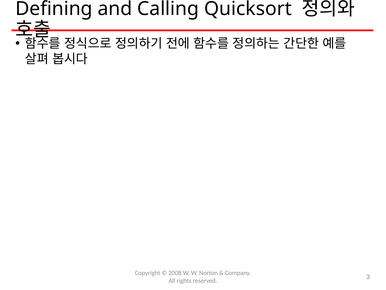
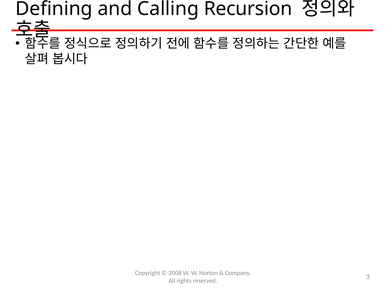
Quicksort: Quicksort -> Recursion
